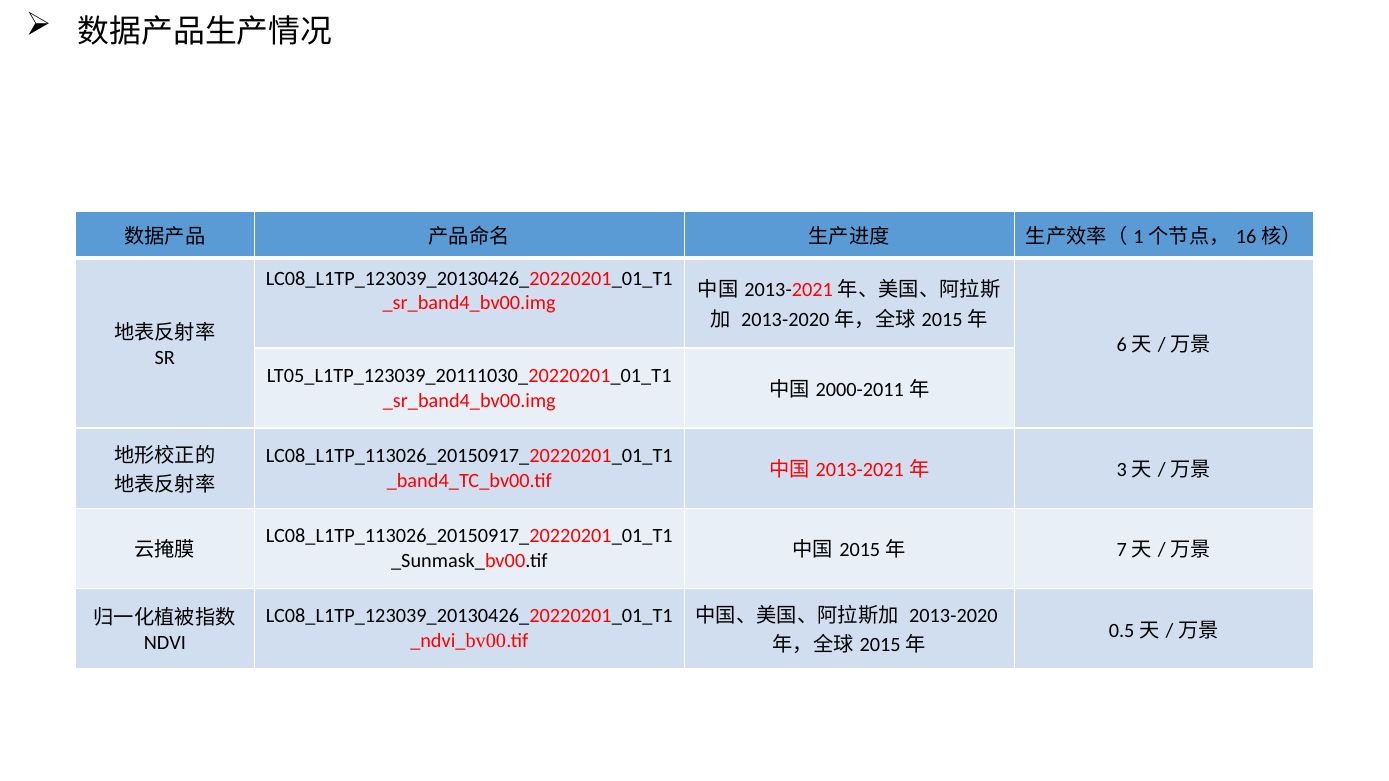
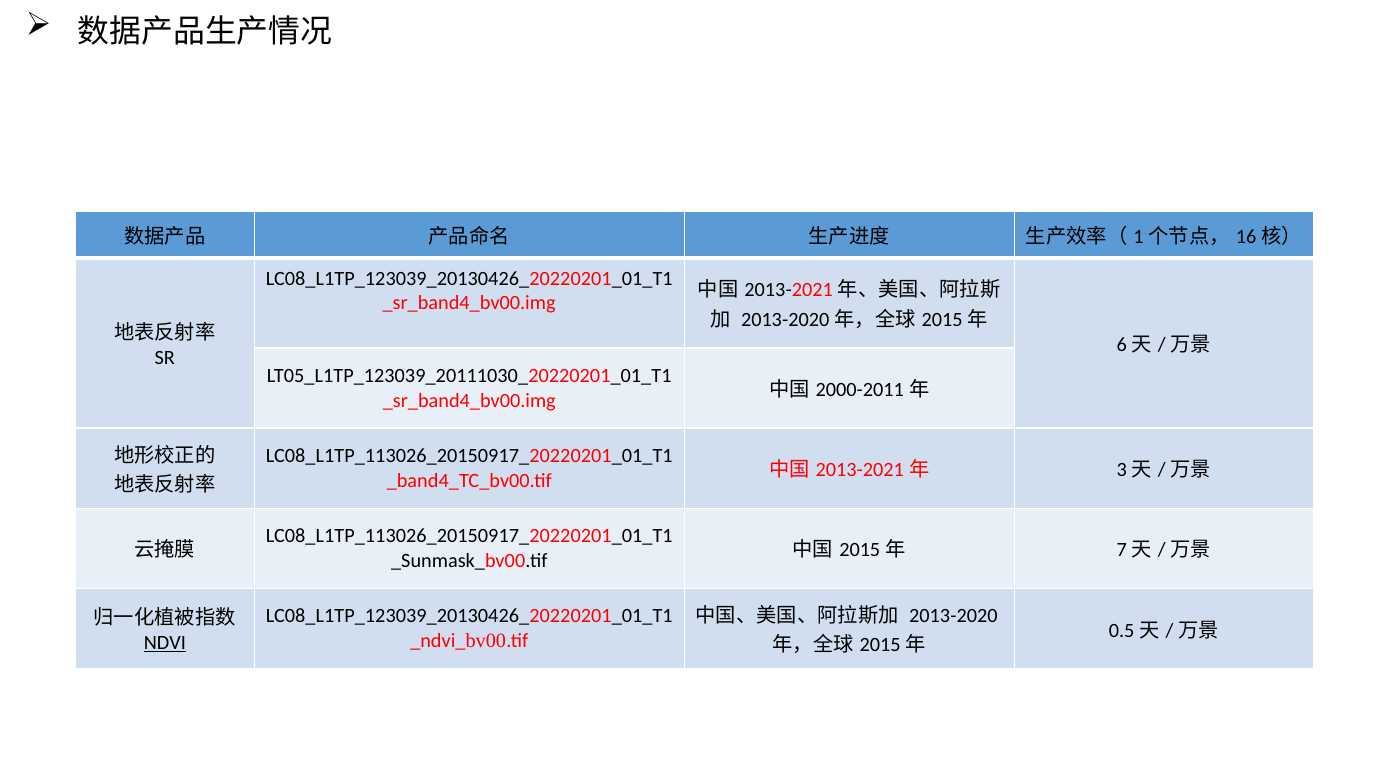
NDVI underline: none -> present
